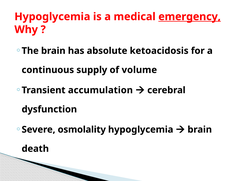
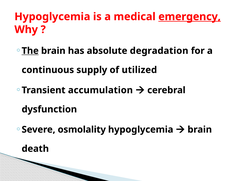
The underline: none -> present
ketoacidosis: ketoacidosis -> degradation
volume: volume -> utilized
